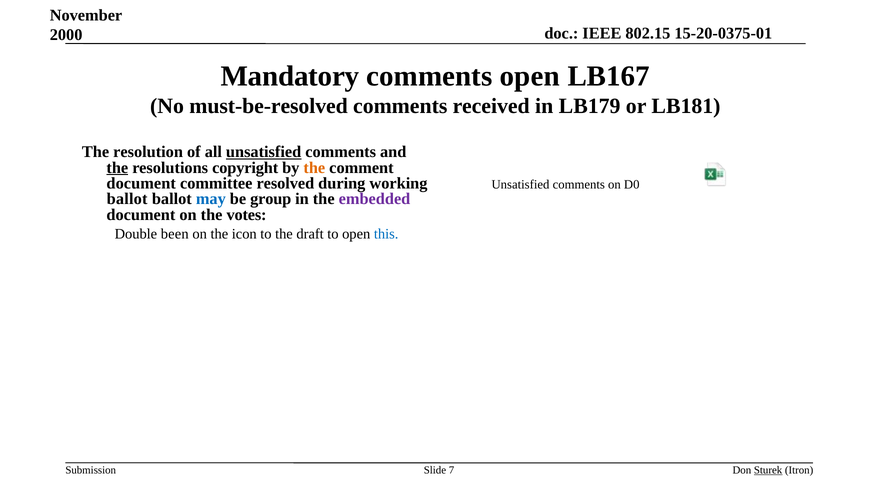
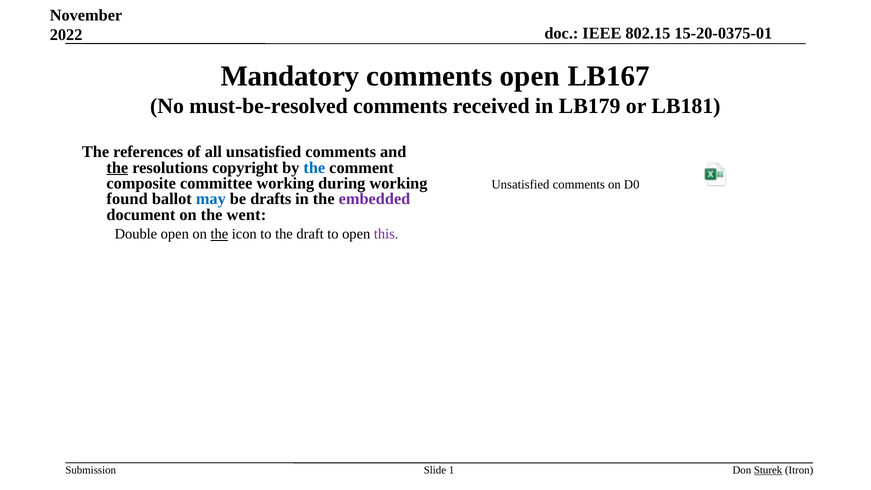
2000: 2000 -> 2022
resolution: resolution -> references
unsatisfied at (264, 152) underline: present -> none
the at (314, 168) colour: orange -> blue
document at (141, 183): document -> composite
committee resolved: resolved -> working
ballot at (127, 199): ballot -> found
group: group -> drafts
votes: votes -> went
Double been: been -> open
the at (219, 234) underline: none -> present
this colour: blue -> purple
7: 7 -> 1
